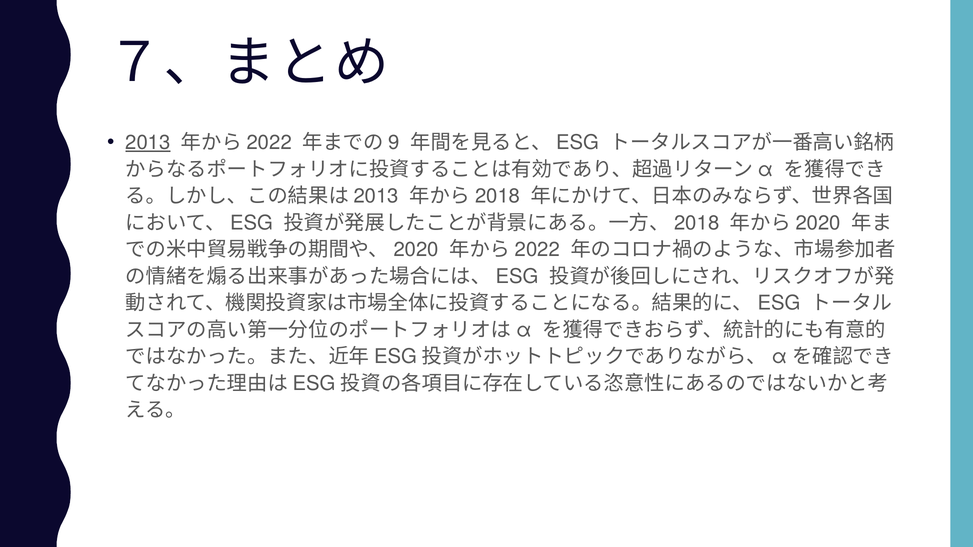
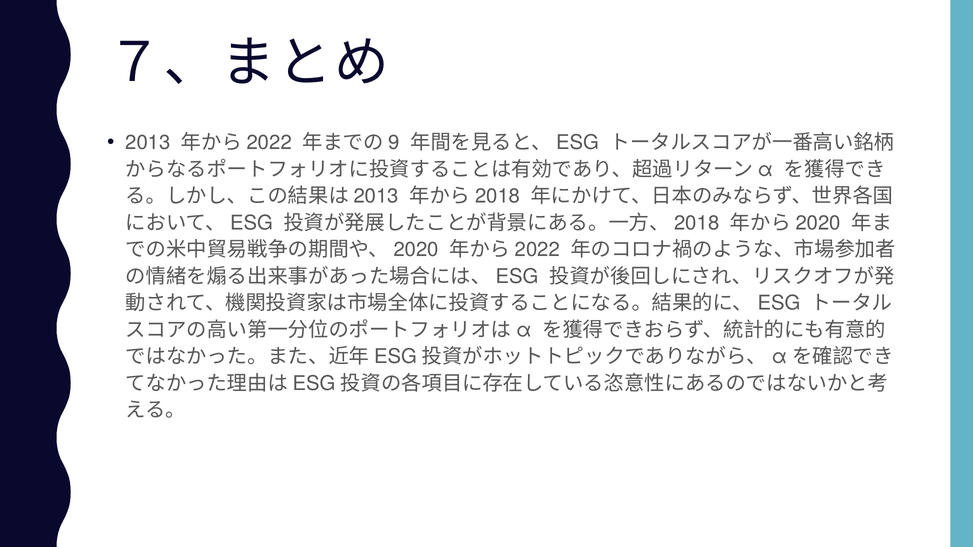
2013 underline: present -> none
